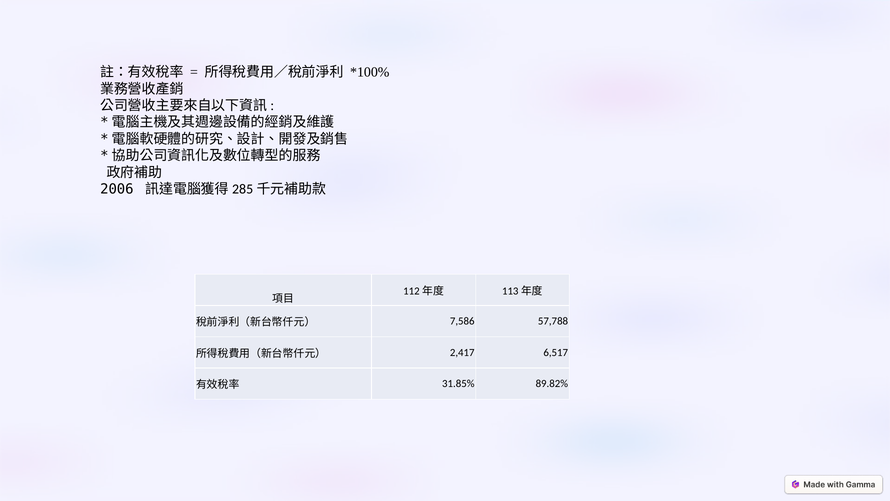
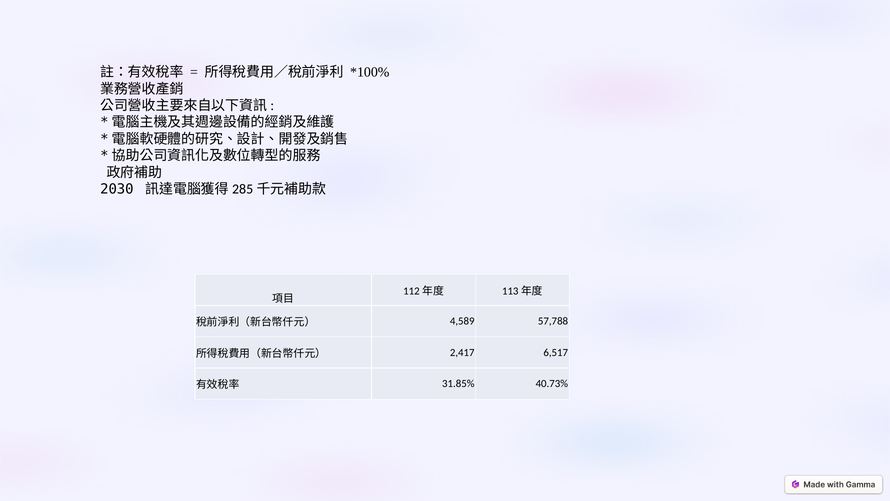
2006: 2006 -> 2030
7,586: 7,586 -> 4,589
89.82%: 89.82% -> 40.73%
